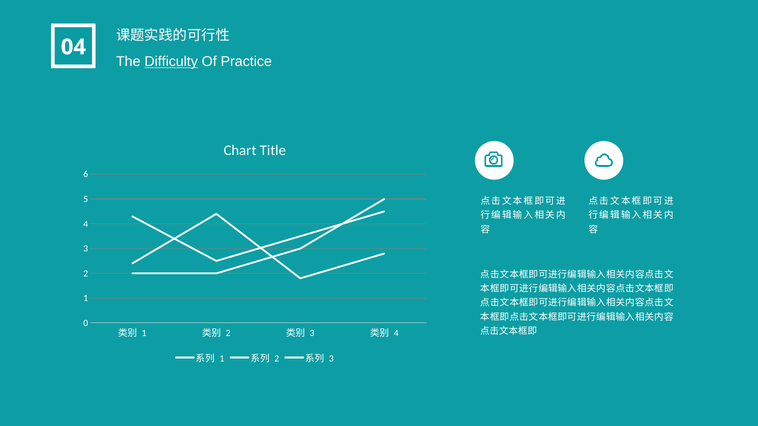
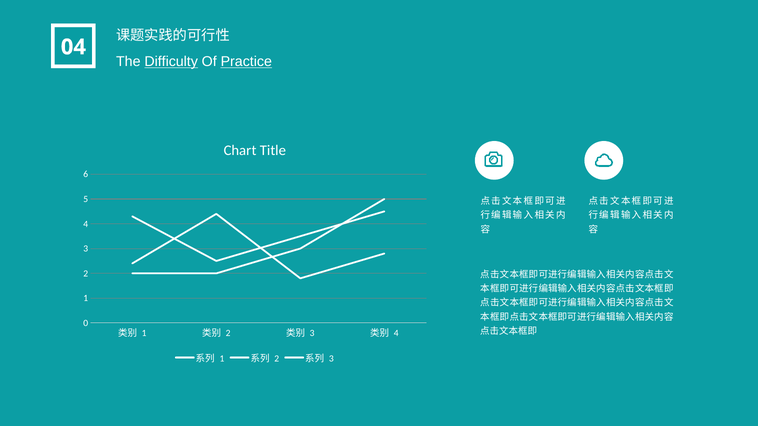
Practice underline: none -> present
